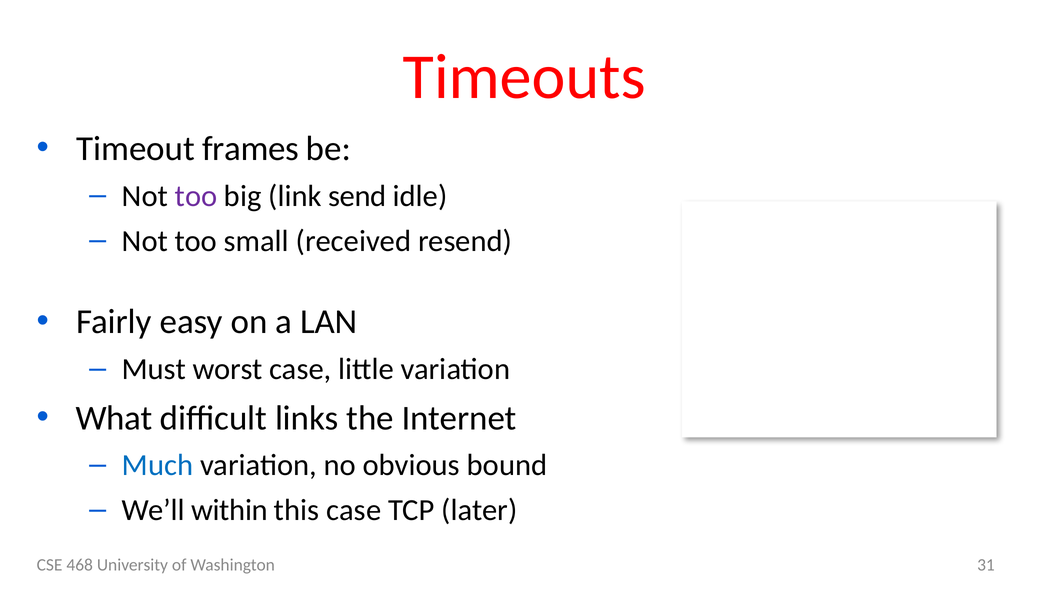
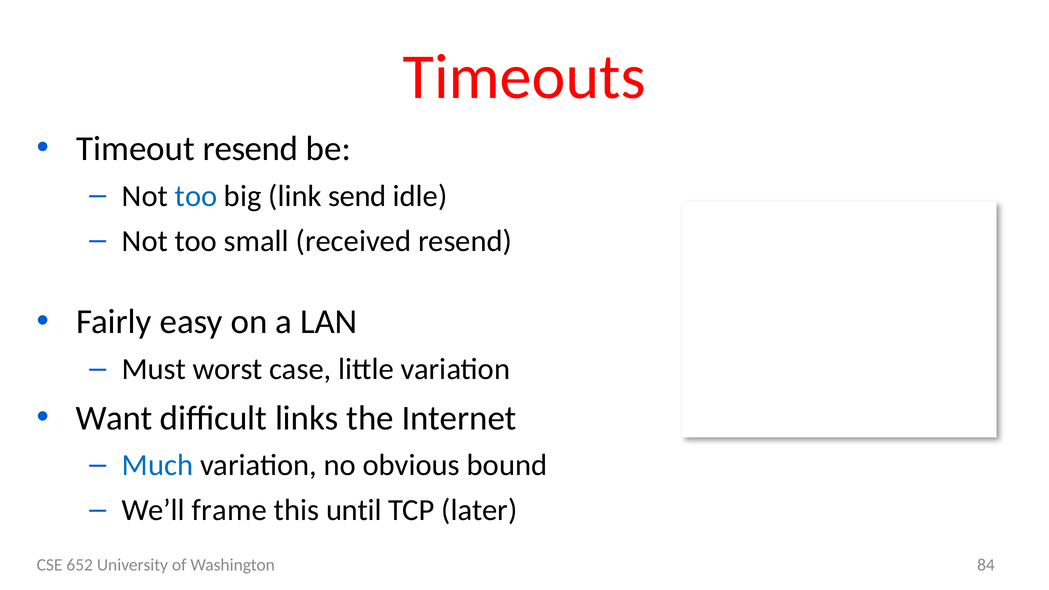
Timeout frames: frames -> resend
too at (196, 196) colour: purple -> blue
What: What -> Want
within: within -> frame
this case: case -> until
468: 468 -> 652
31: 31 -> 84
